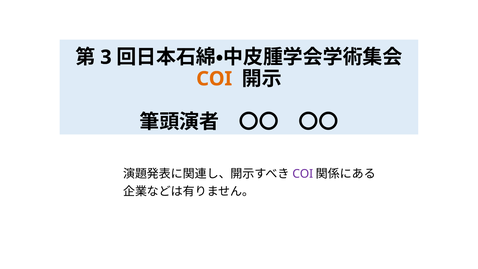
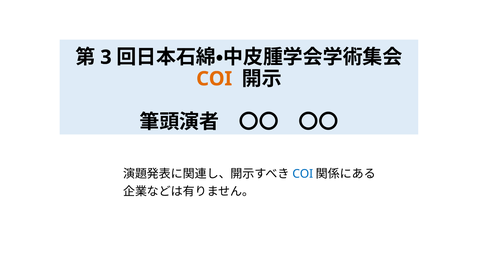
COI at (303, 174) colour: purple -> blue
